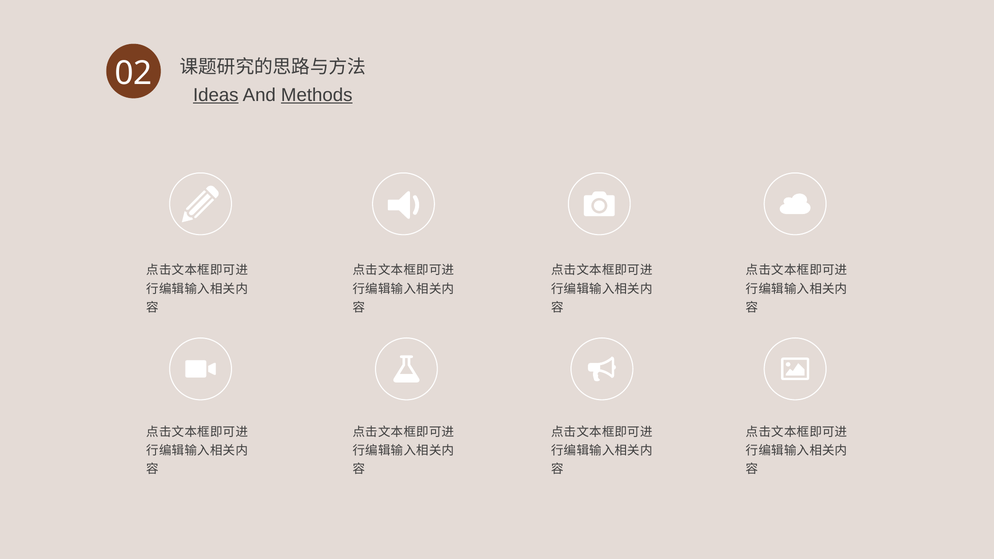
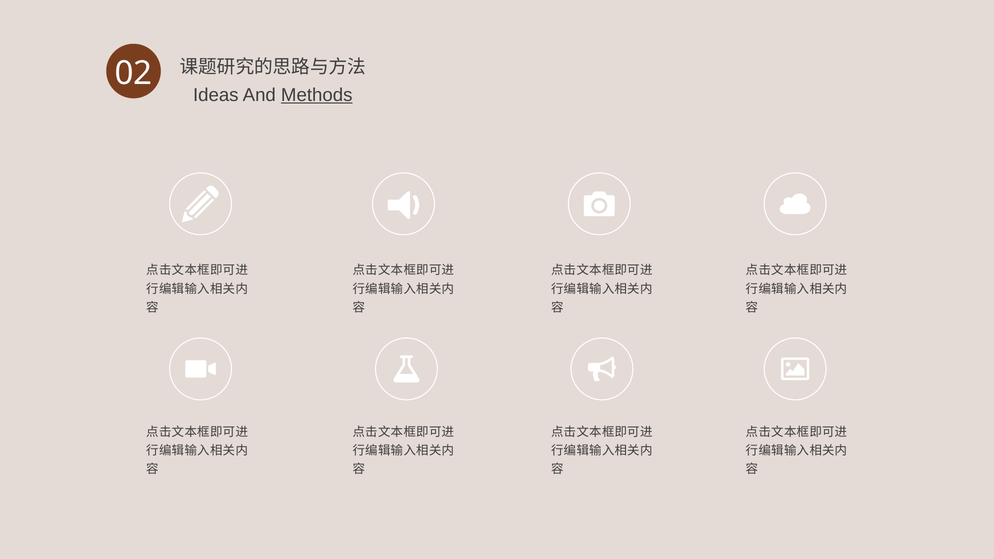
Ideas underline: present -> none
